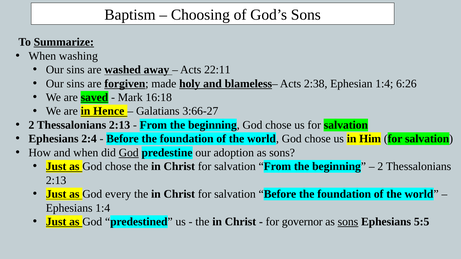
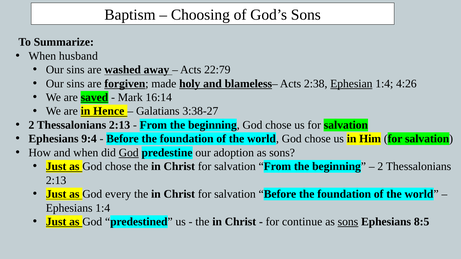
Summarize underline: present -> none
washing: washing -> husband
22:11: 22:11 -> 22:79
Ephesian underline: none -> present
6:26: 6:26 -> 4:26
16:18: 16:18 -> 16:14
3:66-27: 3:66-27 -> 3:38-27
2:4: 2:4 -> 9:4
governor: governor -> continue
5:5: 5:5 -> 8:5
